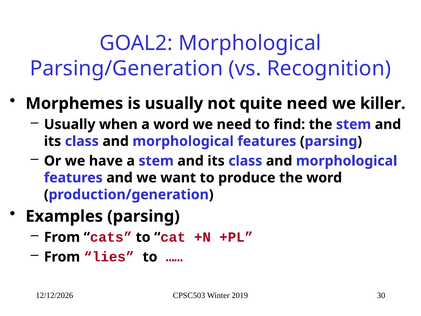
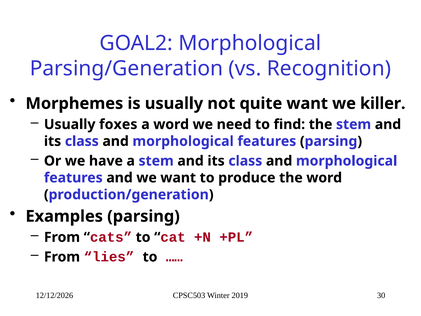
quite need: need -> want
when: when -> foxes
